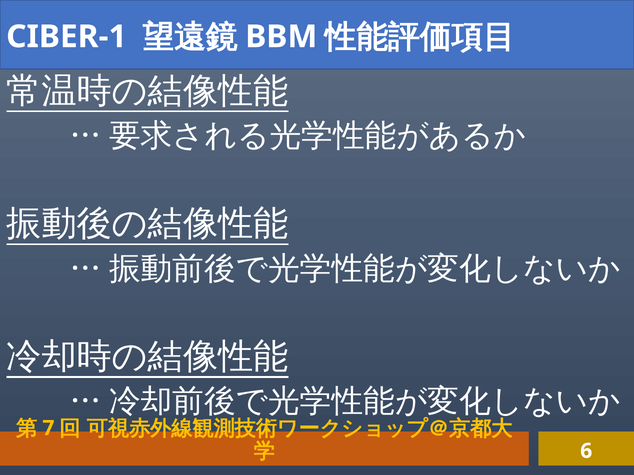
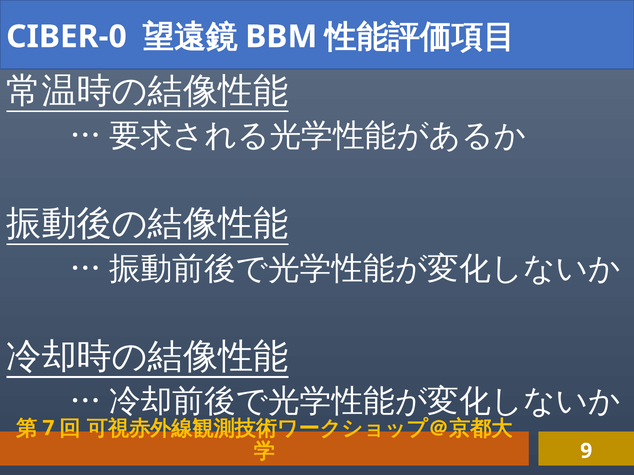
CIBER-1: CIBER-1 -> CIBER-0
6: 6 -> 9
